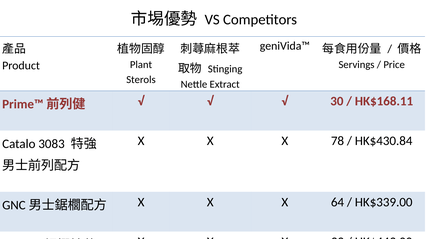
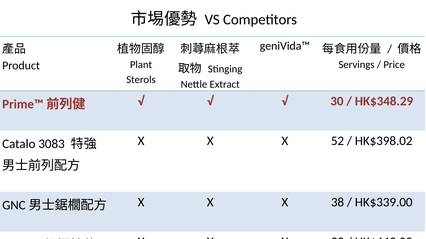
HK$168.11: HK$168.11 -> HK$348.29
78: 78 -> 52
HK$430.84: HK$430.84 -> HK$398.02
64: 64 -> 38
